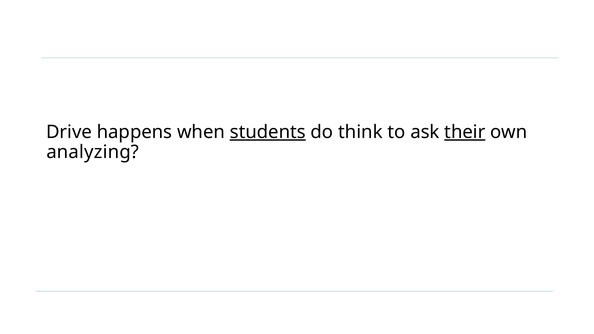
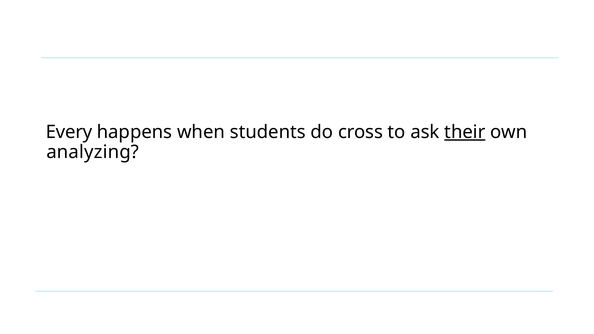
Drive: Drive -> Every
students underline: present -> none
think: think -> cross
